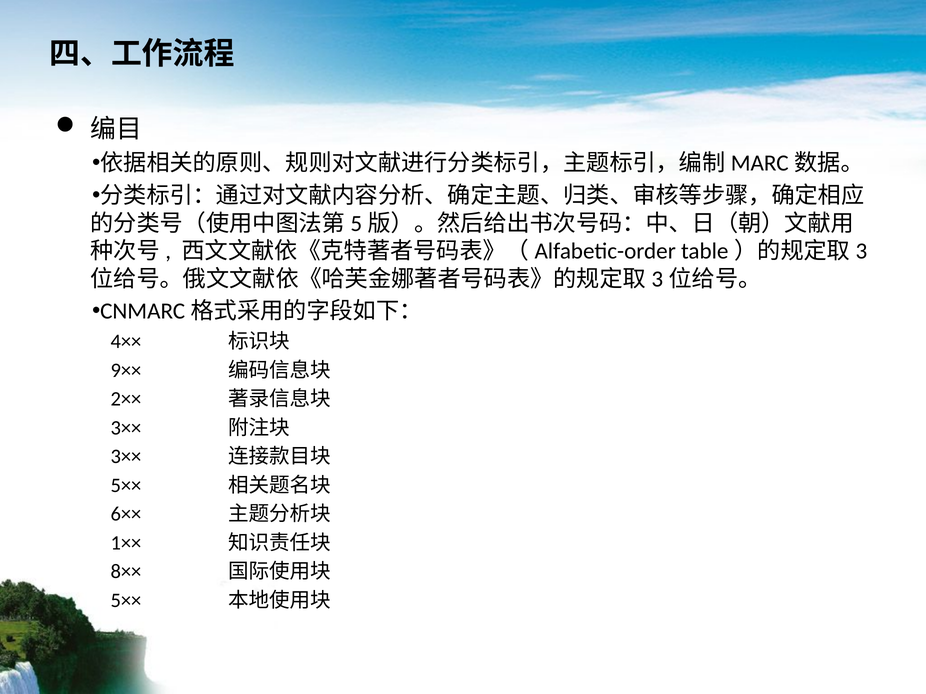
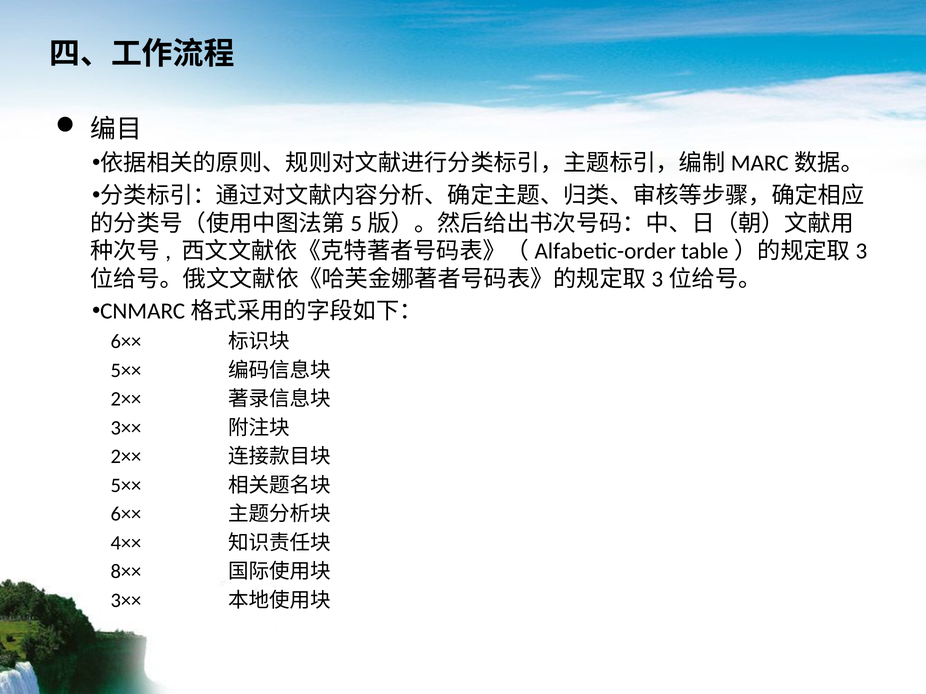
4×× at (126, 342): 4×× -> 6××
9×× at (126, 371): 9×× -> 5××
3×× at (126, 457): 3×× -> 2××
1××: 1×× -> 4××
5×× at (126, 601): 5×× -> 3××
